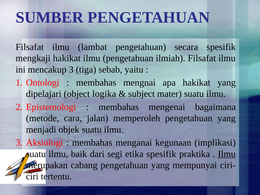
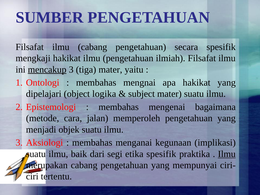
ilmu lambat: lambat -> cabang
mencakup underline: none -> present
tiga sebab: sebab -> mater
